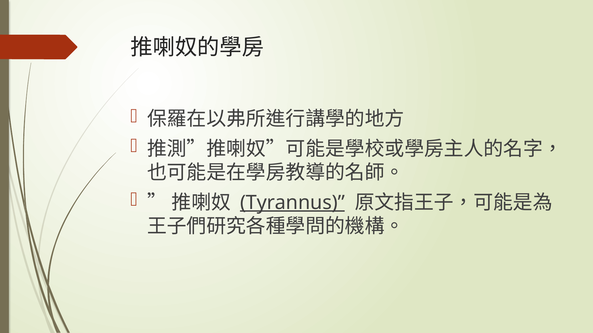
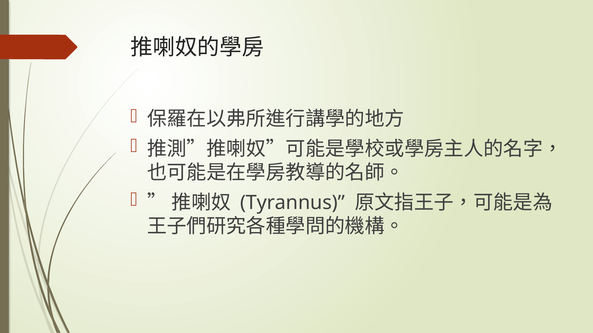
Tyrannus underline: present -> none
